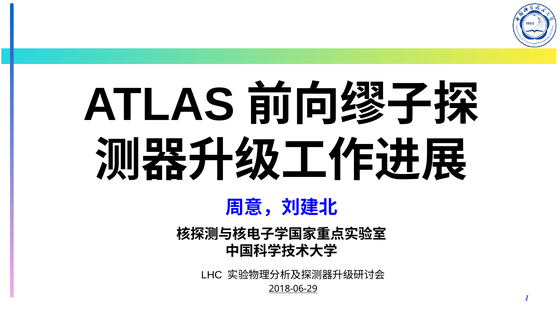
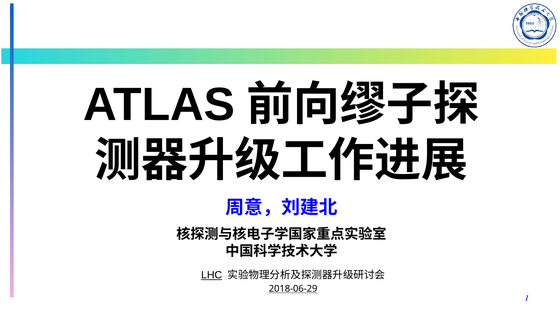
LHC underline: none -> present
